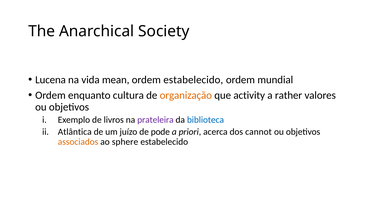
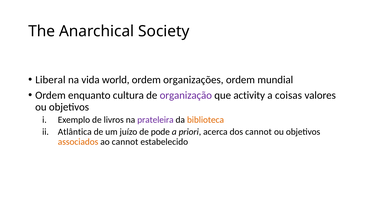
Lucena: Lucena -> Liberal
mean: mean -> world
ordem estabelecido: estabelecido -> organizações
organização colour: orange -> purple
rather: rather -> coisas
biblioteca colour: blue -> orange
ao sphere: sphere -> cannot
